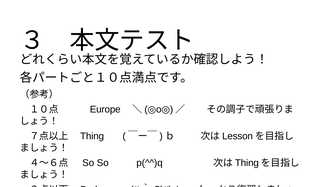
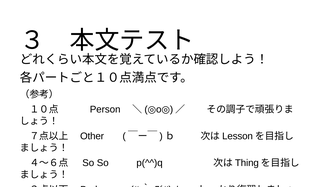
Europe: Europe -> Person
Thing at (92, 136): Thing -> Other
